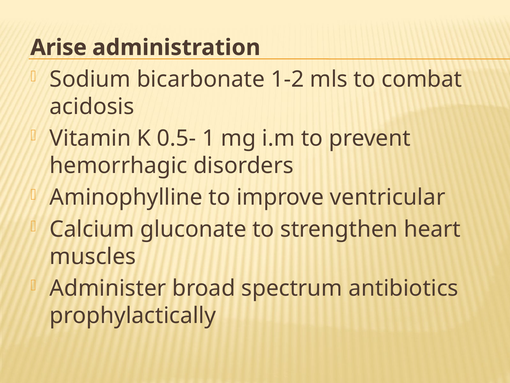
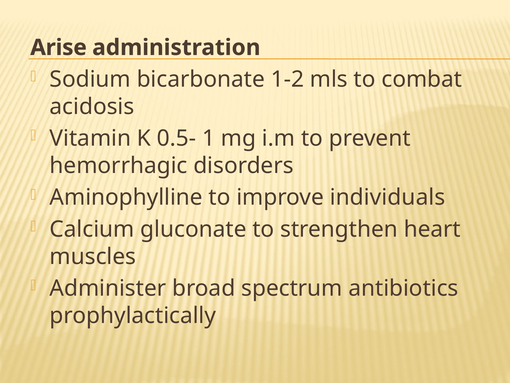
ventricular: ventricular -> individuals
